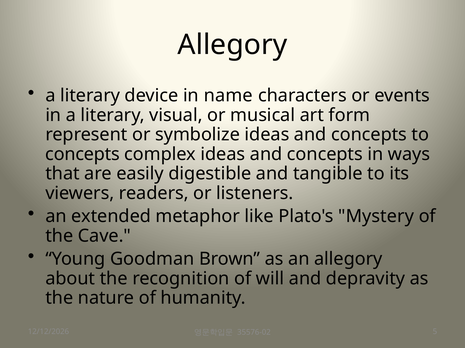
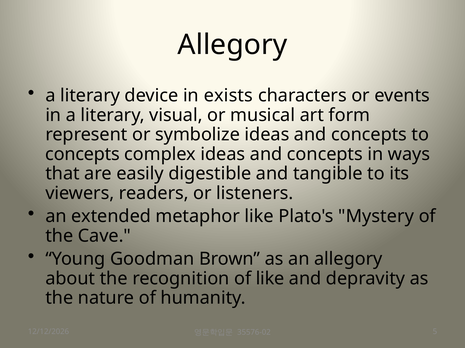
name: name -> exists
of will: will -> like
